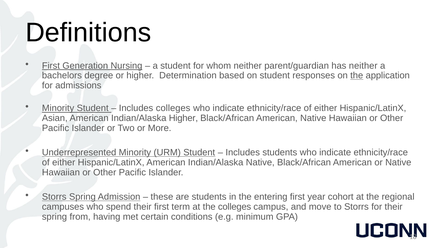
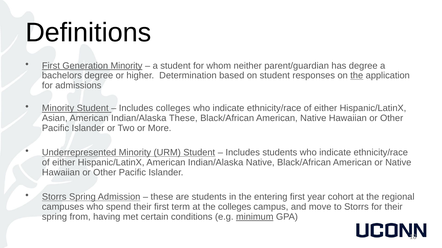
Generation Nursing: Nursing -> Minority
has neither: neither -> degree
Indian/Alaska Higher: Higher -> These
minimum underline: none -> present
